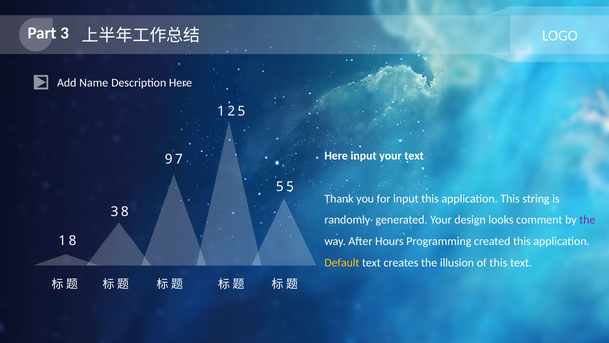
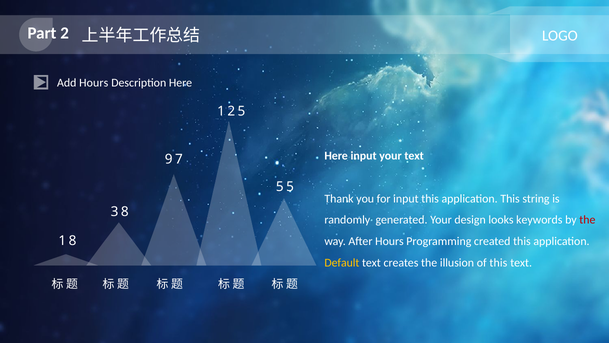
3: 3 -> 2
Add Name: Name -> Hours
comment: comment -> keywords
the at (587, 220) colour: purple -> red
